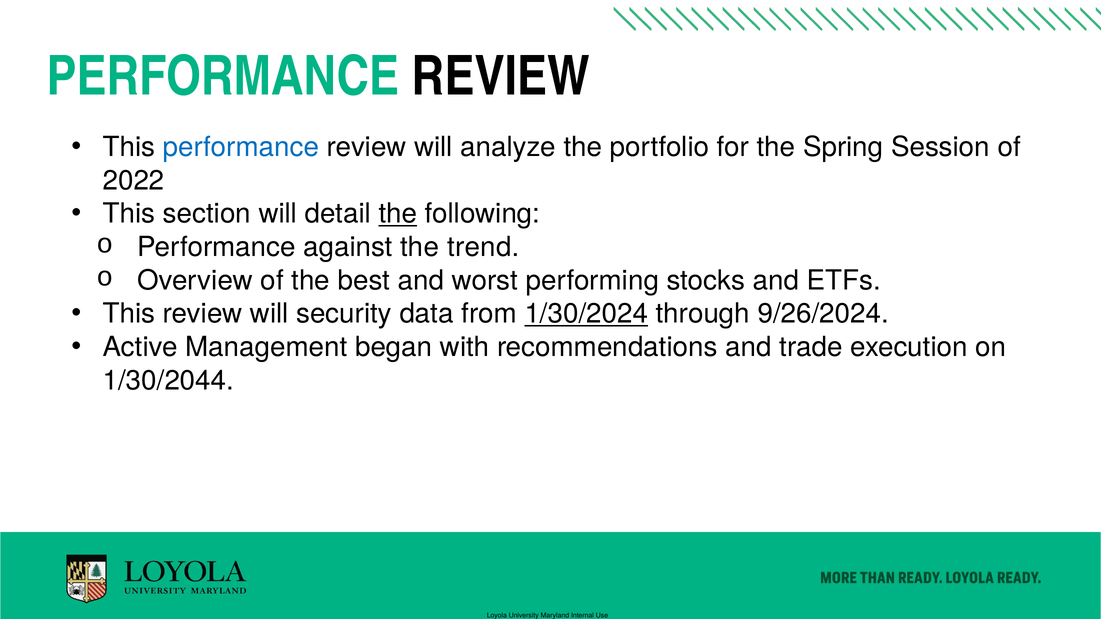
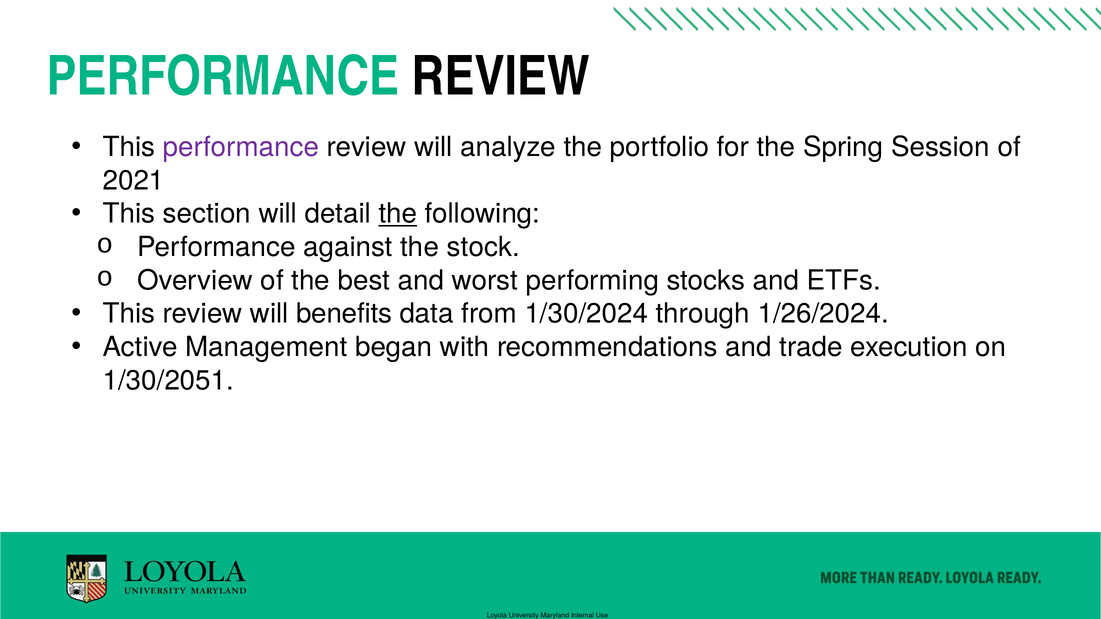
performance at (241, 147) colour: blue -> purple
2022: 2022 -> 2021
trend: trend -> stock
security: security -> benefits
1/30/2024 underline: present -> none
9/26/2024: 9/26/2024 -> 1/26/2024
1/30/2044: 1/30/2044 -> 1/30/2051
